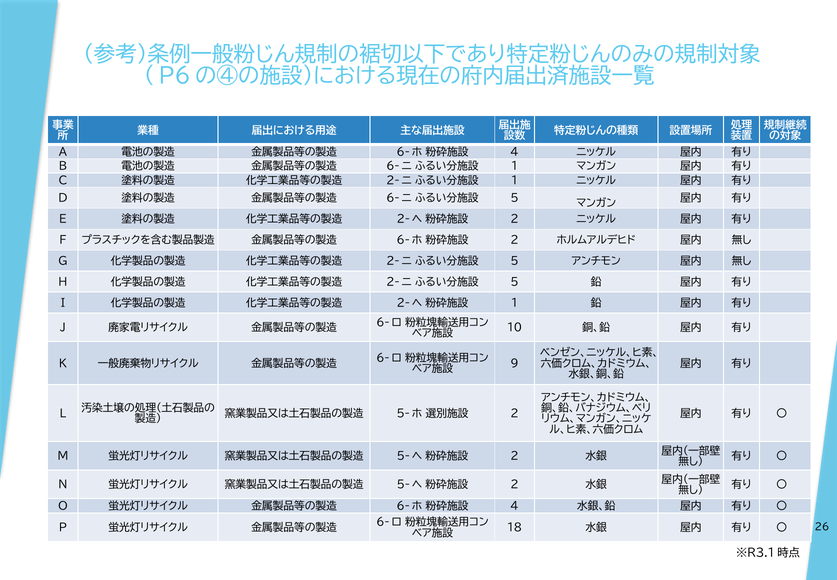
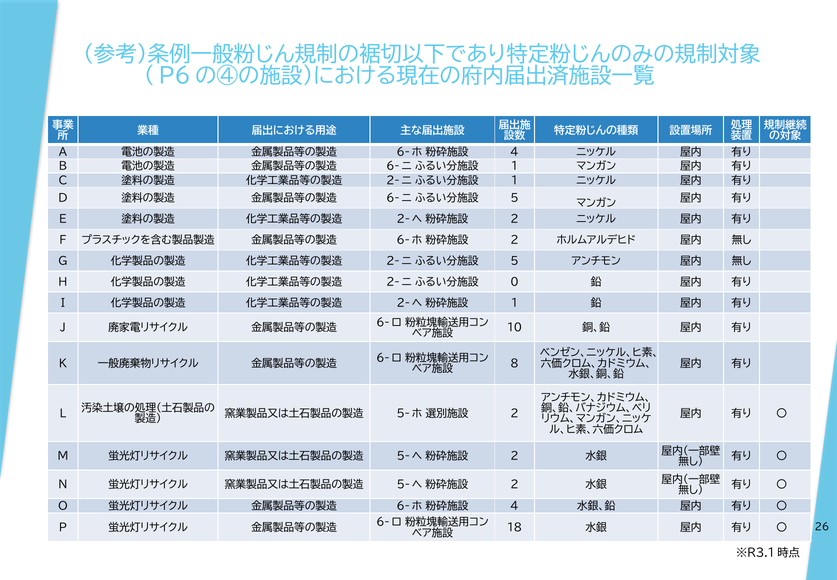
5 at (515, 282): 5 -> 0
9: 9 -> 8
